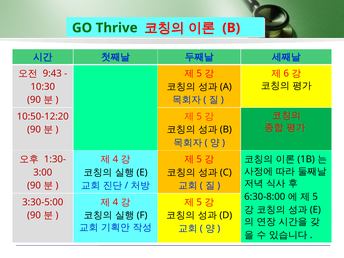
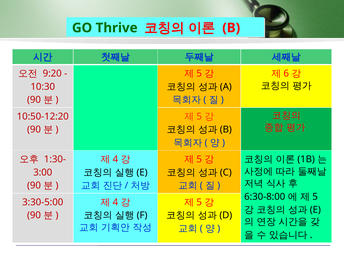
9:43: 9:43 -> 9:20
